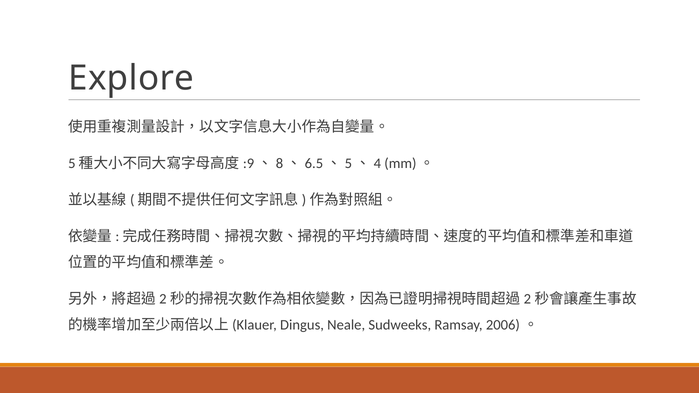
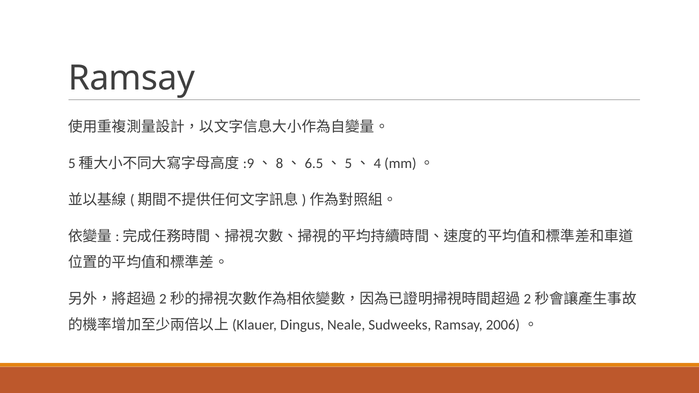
Explore at (131, 78): Explore -> Ramsay
